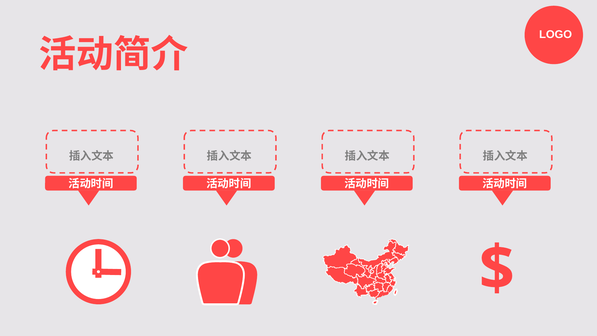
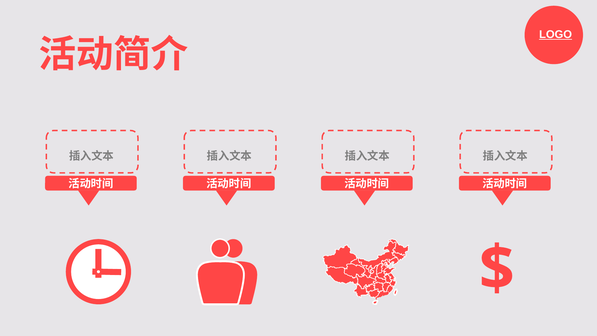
LOGO underline: none -> present
